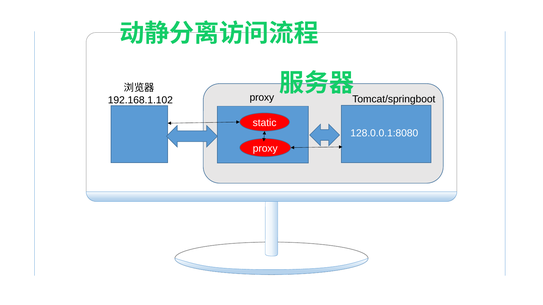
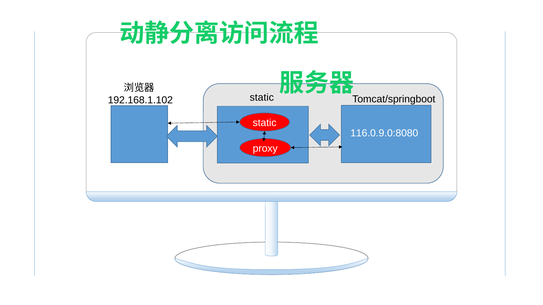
proxy at (262, 97): proxy -> static
128.0.0.1:8080: 128.0.0.1:8080 -> 116.0.9.0:8080
